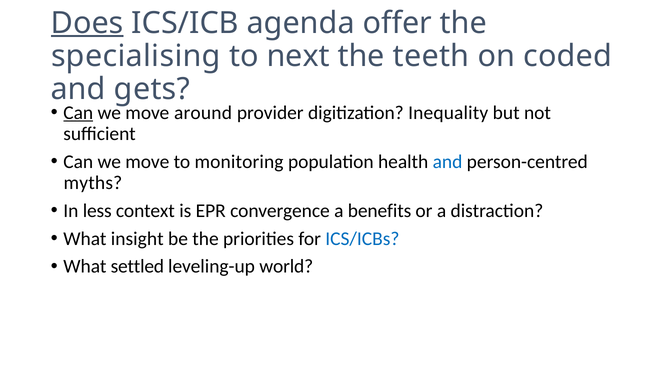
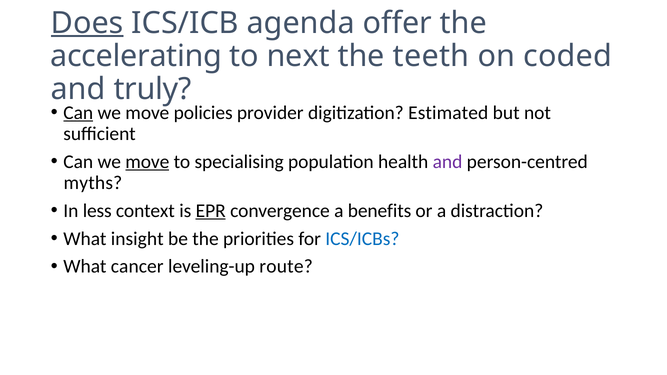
specialising: specialising -> accelerating
gets: gets -> truly
around: around -> policies
Inequality: Inequality -> Estimated
move at (147, 162) underline: none -> present
monitoring: monitoring -> specialising
and at (448, 162) colour: blue -> purple
EPR underline: none -> present
settled: settled -> cancer
world: world -> route
